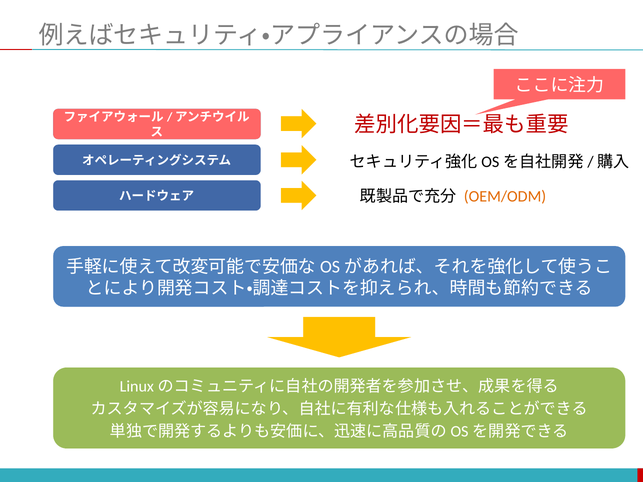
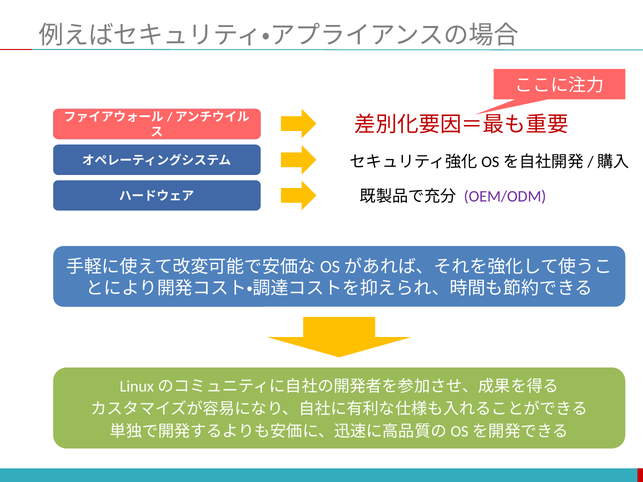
OEM/ODM colour: orange -> purple
